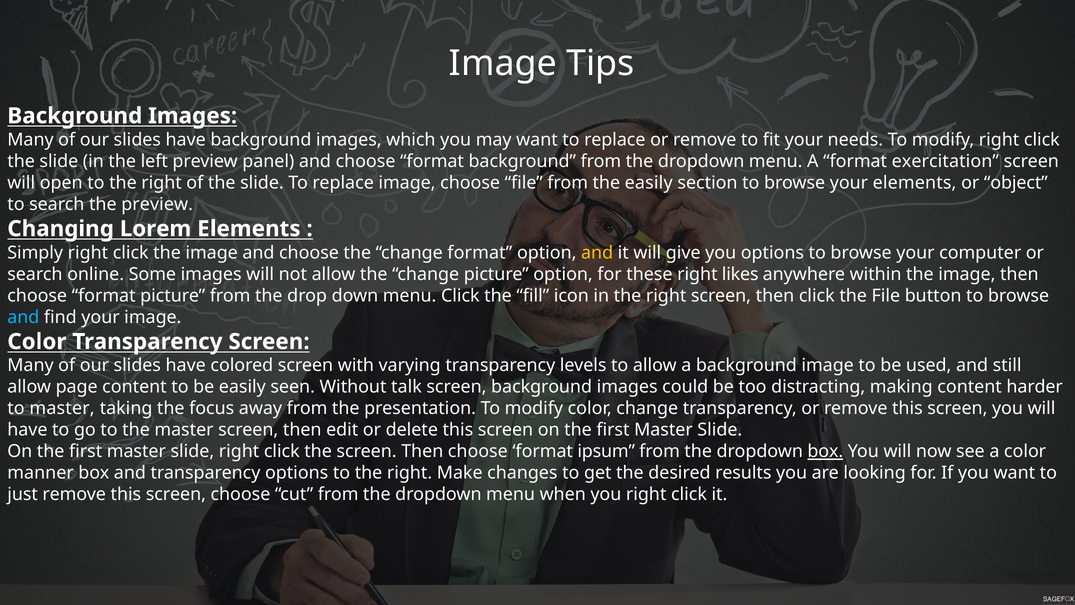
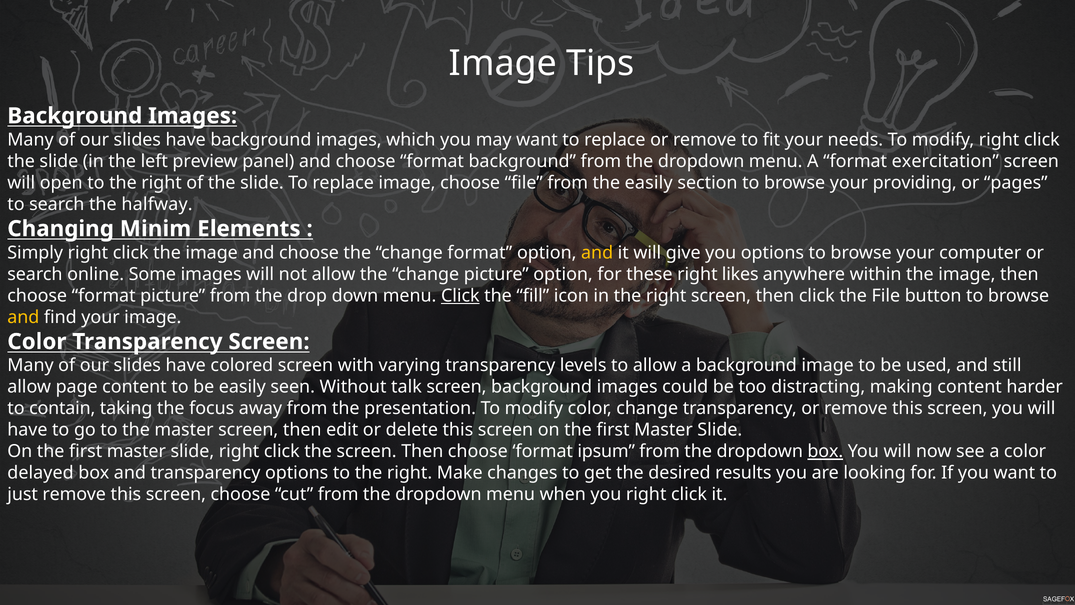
your elements: elements -> providing
object: object -> pages
the preview: preview -> halfway
Lorem: Lorem -> Minim
Click at (460, 296) underline: none -> present
and at (23, 317) colour: light blue -> yellow
to master: master -> contain
manner: manner -> delayed
